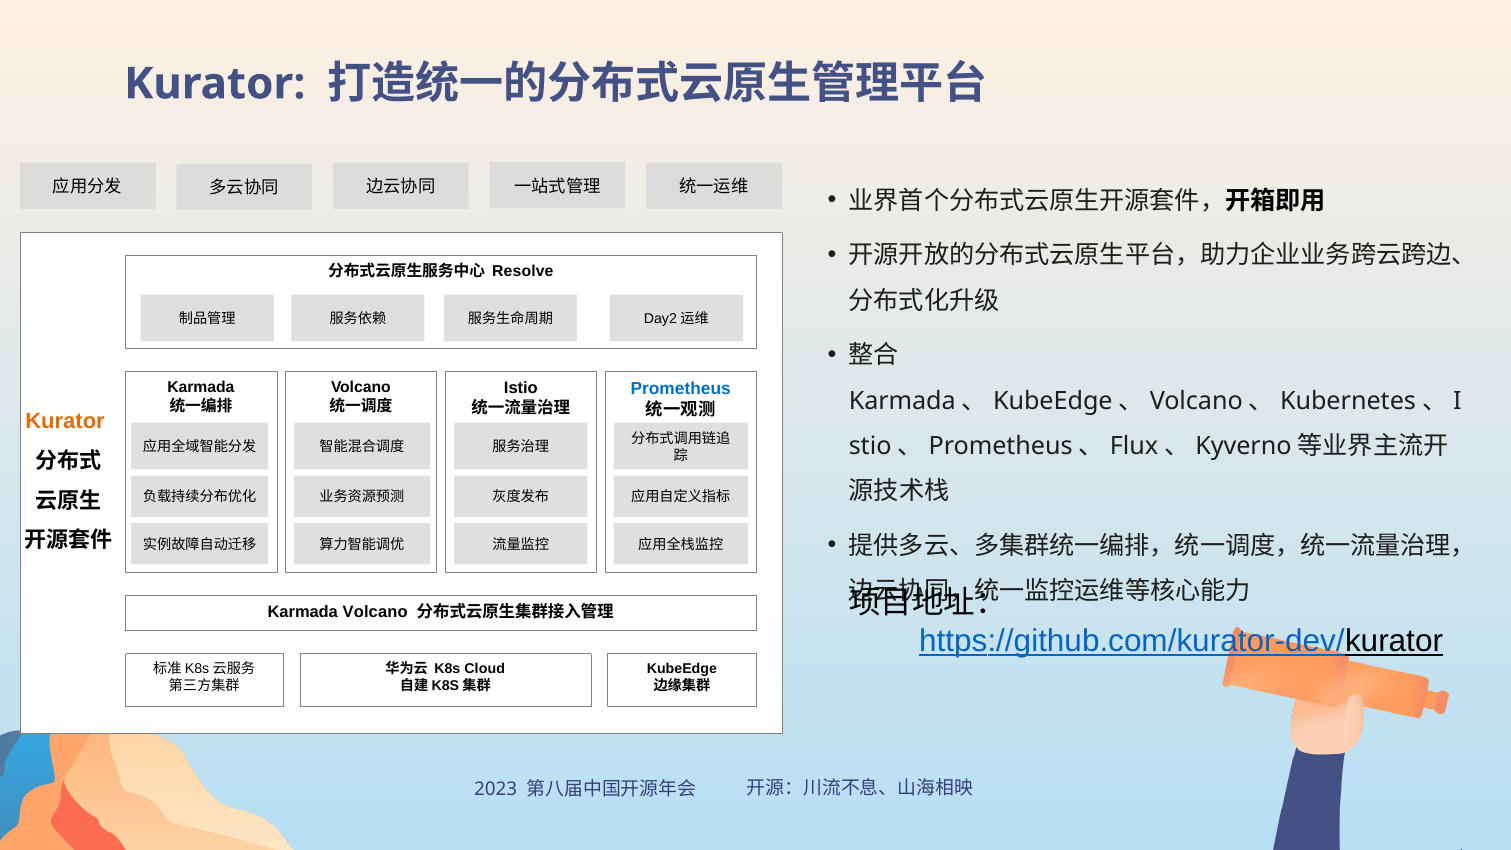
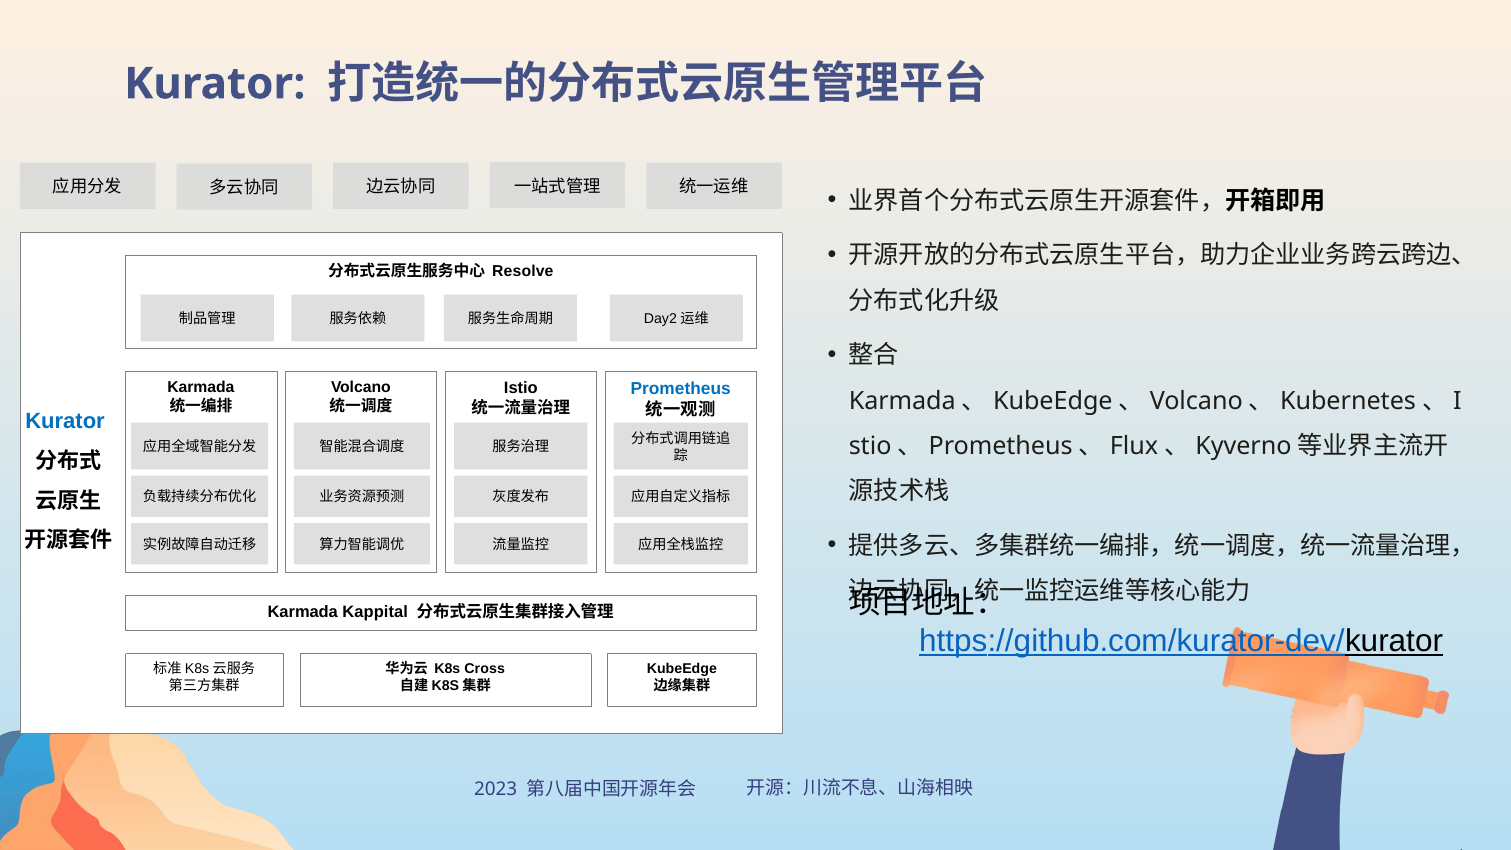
Kurator at (65, 421) colour: orange -> blue
Karmada Volcano: Volcano -> Kappital
Cloud: Cloud -> Cross
